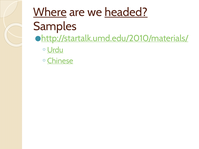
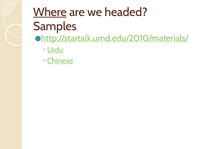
headed underline: present -> none
